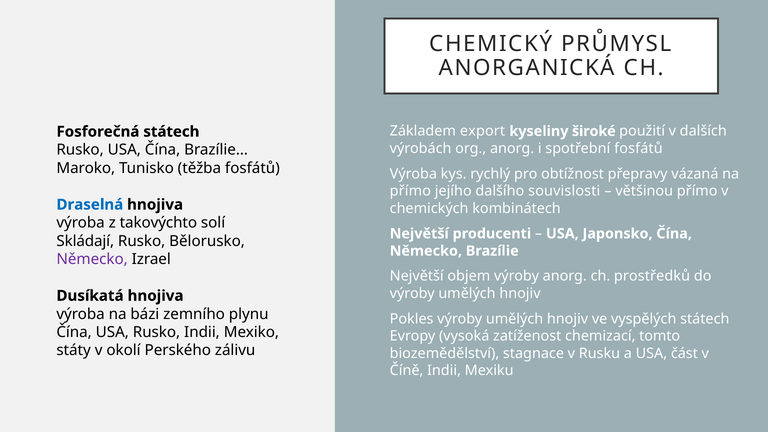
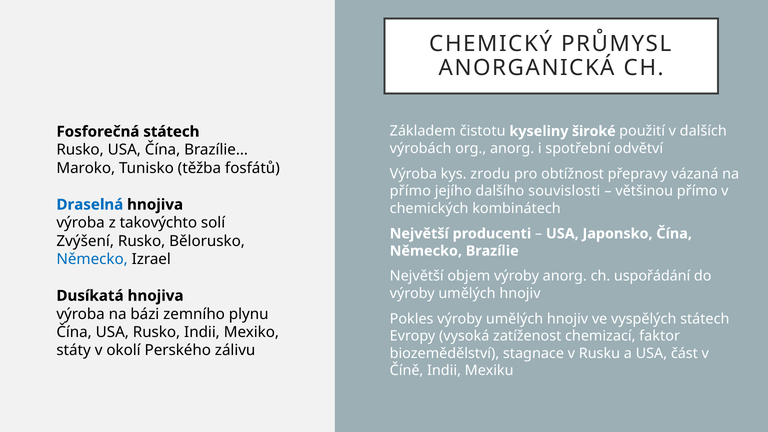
export: export -> čistotu
spotřební fosfátů: fosfátů -> odvětví
rychlý: rychlý -> zrodu
Skládají: Skládají -> Zvýšení
Německo at (92, 259) colour: purple -> blue
prostředků: prostředků -> uspořádání
tomto: tomto -> faktor
